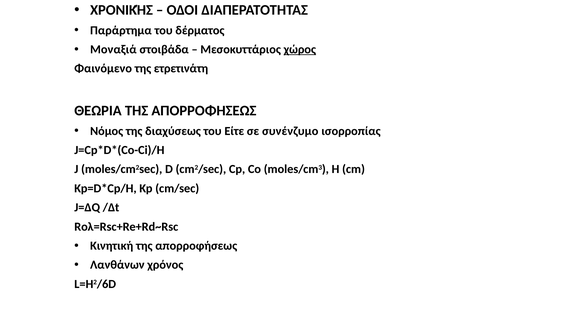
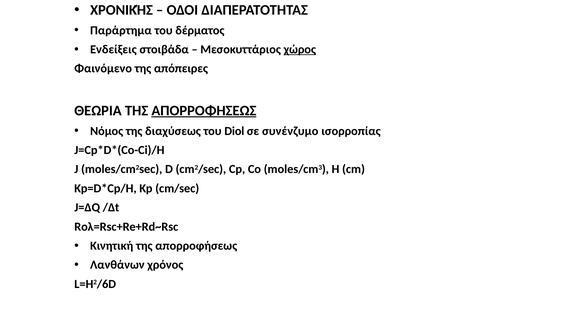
Μοναξιά: Μοναξιά -> Eνδείξεις
ετρετινάτη: ετρετινάτη -> απόπειρες
ΑΠΟΡΡΟΦΗΣΕΩΣ underline: none -> present
Είτε: Είτε -> Diol
